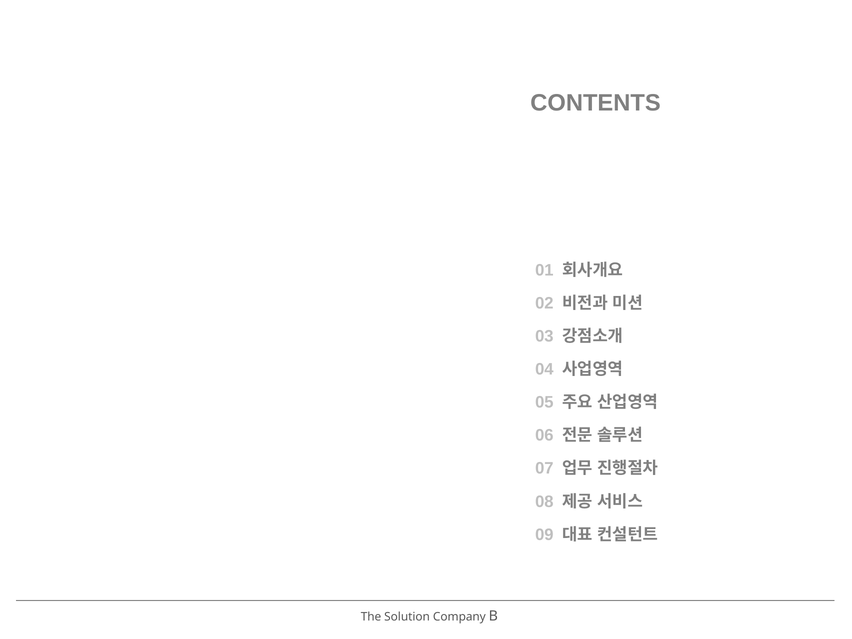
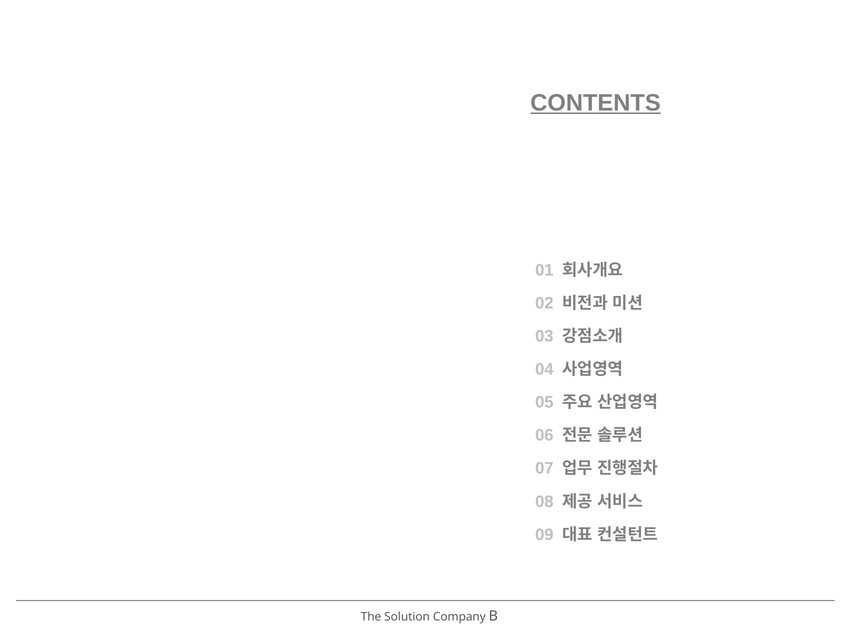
CONTENTS underline: none -> present
